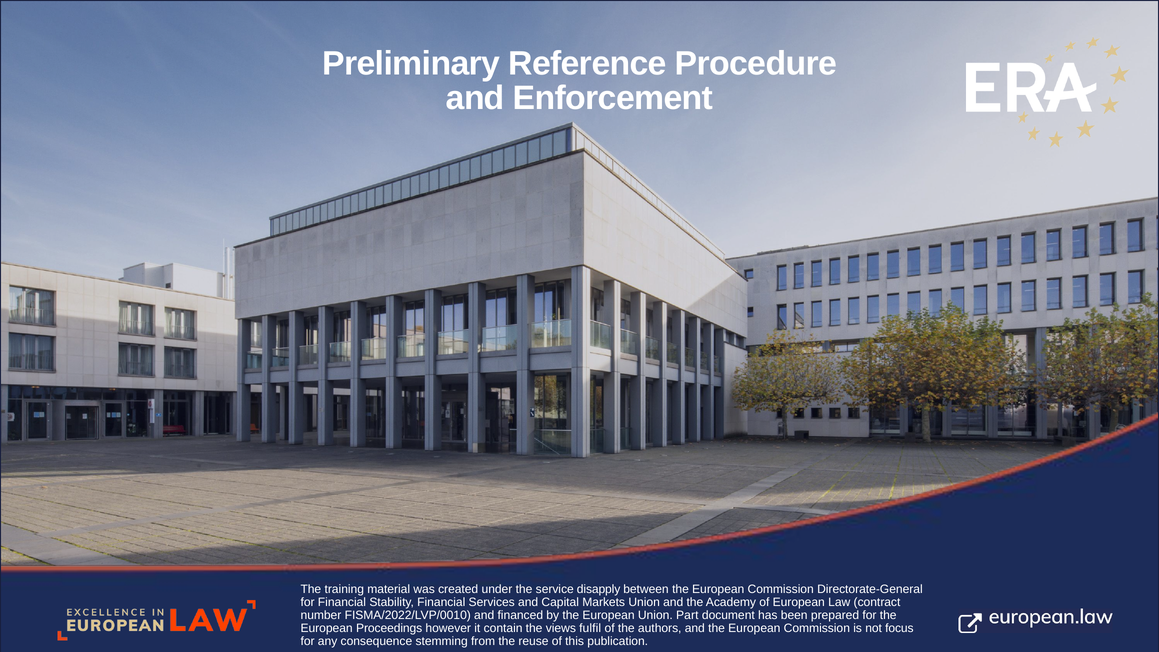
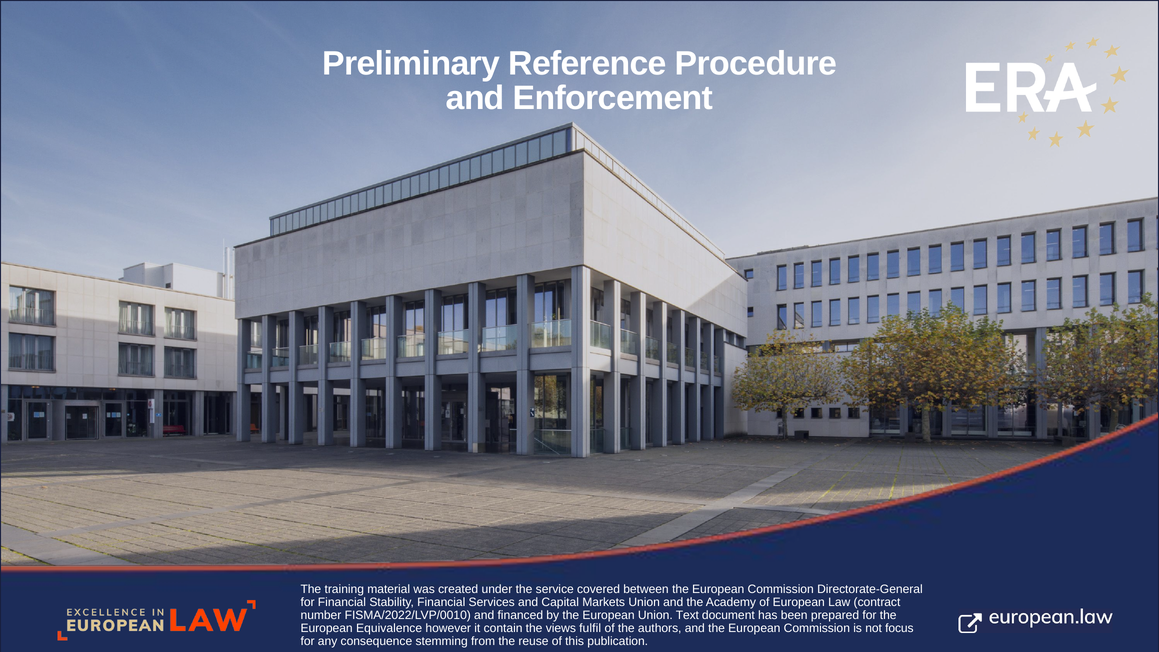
disapply: disapply -> covered
Part: Part -> Text
Proceedings: Proceedings -> Equivalence
